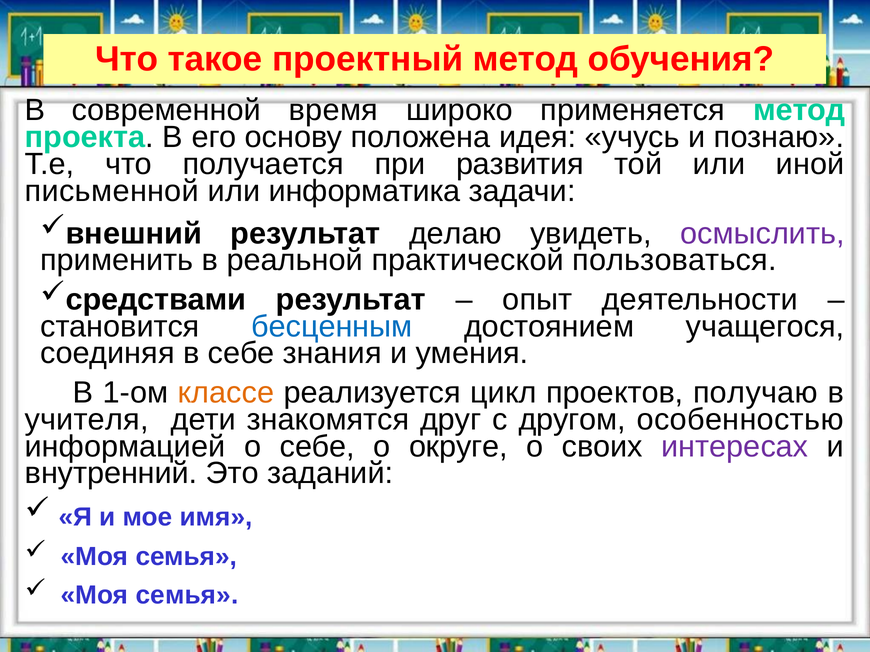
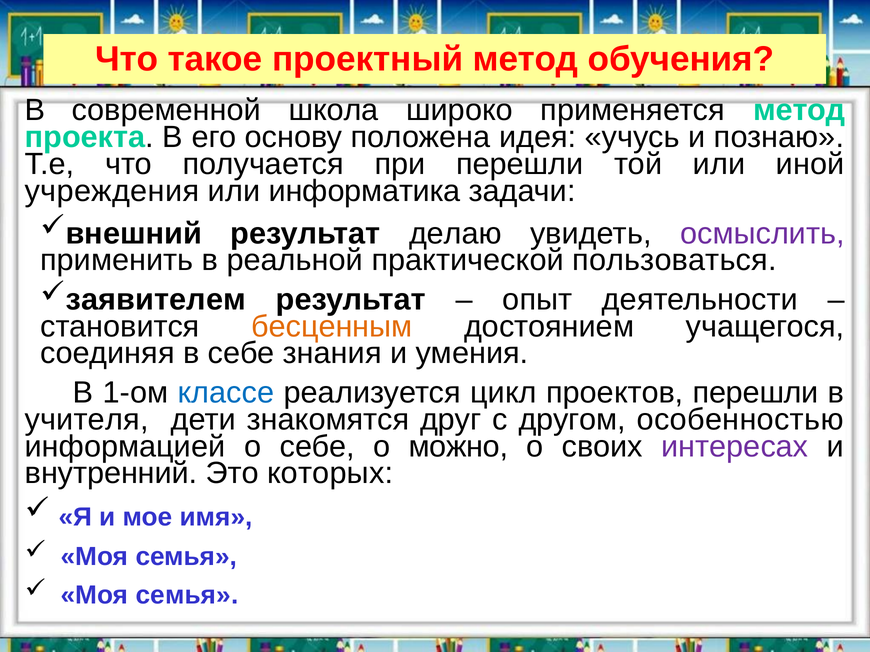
время: время -> школа
при развития: развития -> перешли
письменной: письменной -> учреждения
средствами: средствами -> заявителем
бесценным colour: blue -> orange
классе colour: orange -> blue
проектов получаю: получаю -> перешли
округе: округе -> можно
заданий: заданий -> которых
